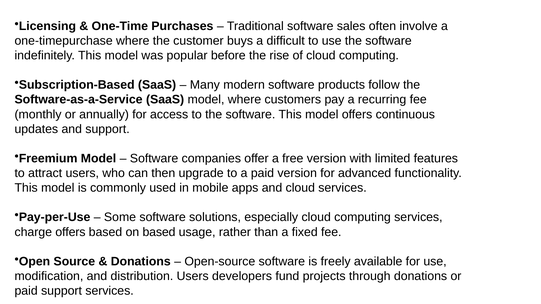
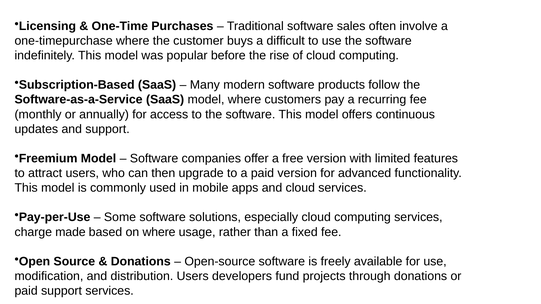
charge offers: offers -> made
on based: based -> where
